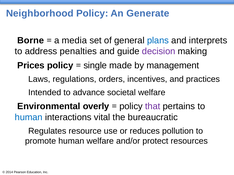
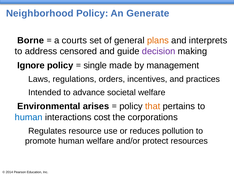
media: media -> courts
plans colour: blue -> orange
penalties: penalties -> censored
Prices: Prices -> Ignore
overly: overly -> arises
that colour: purple -> orange
vital: vital -> cost
bureaucratic: bureaucratic -> corporations
